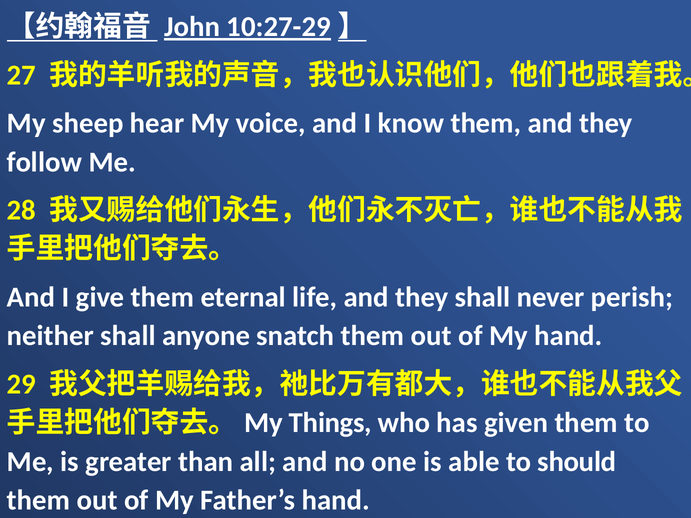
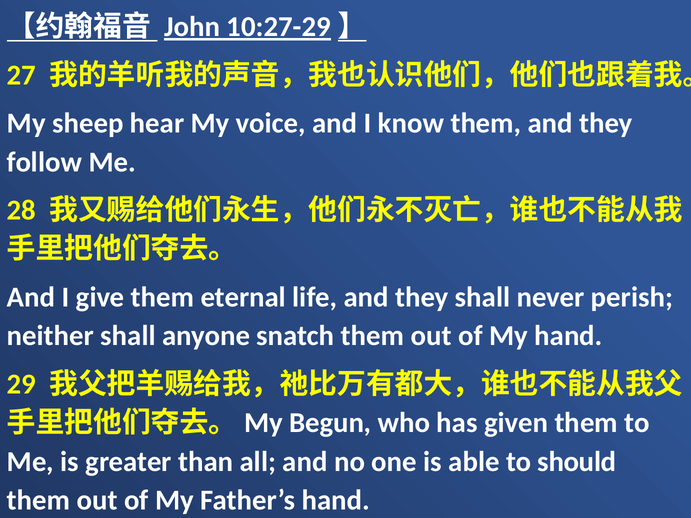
Things: Things -> Begun
